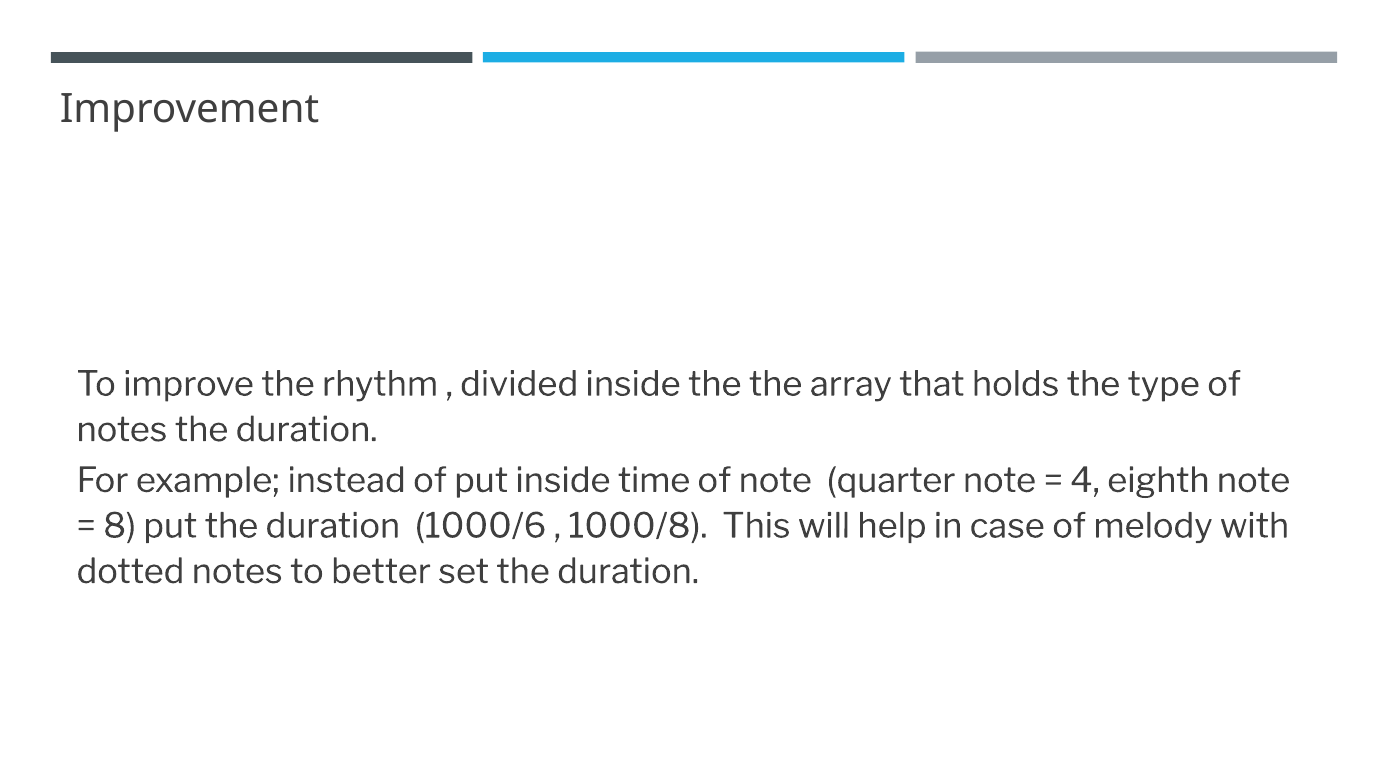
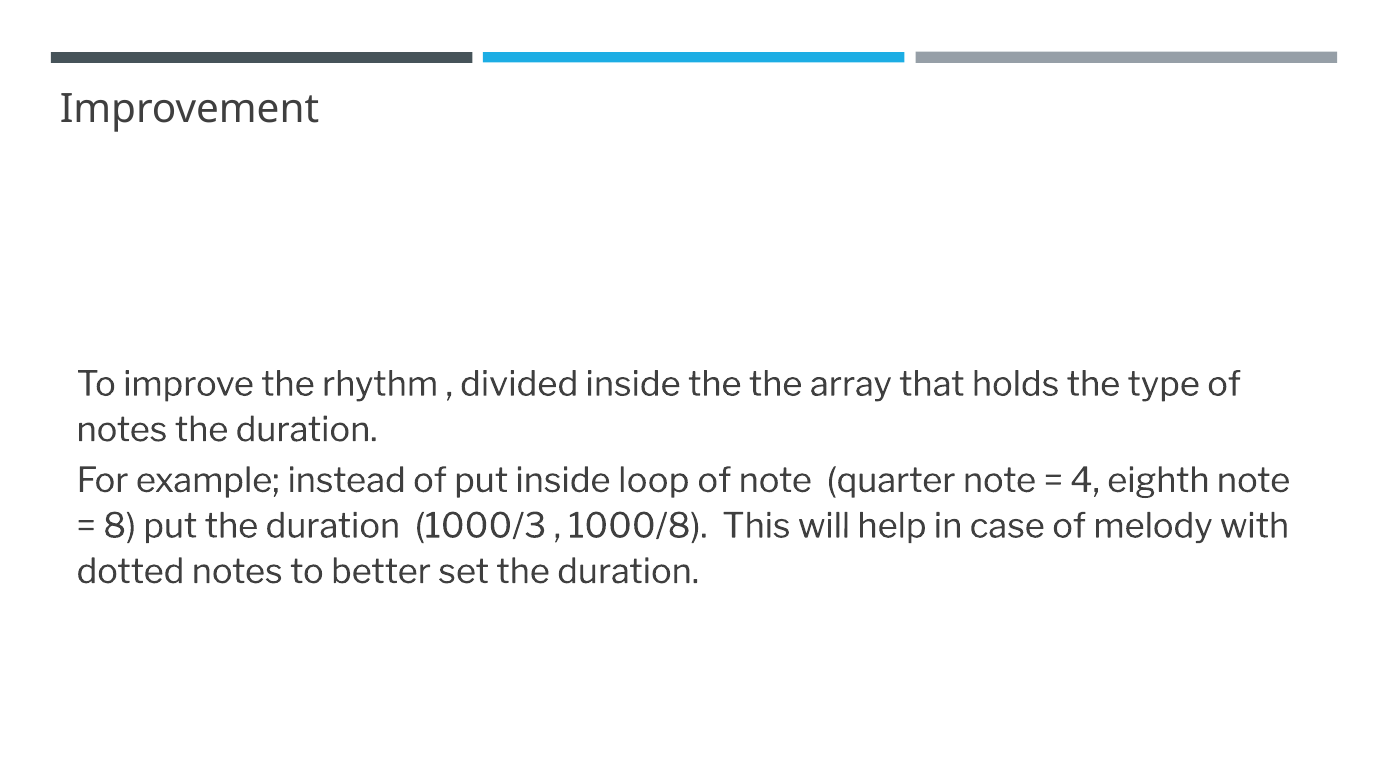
time: time -> loop
1000/6: 1000/6 -> 1000/3
